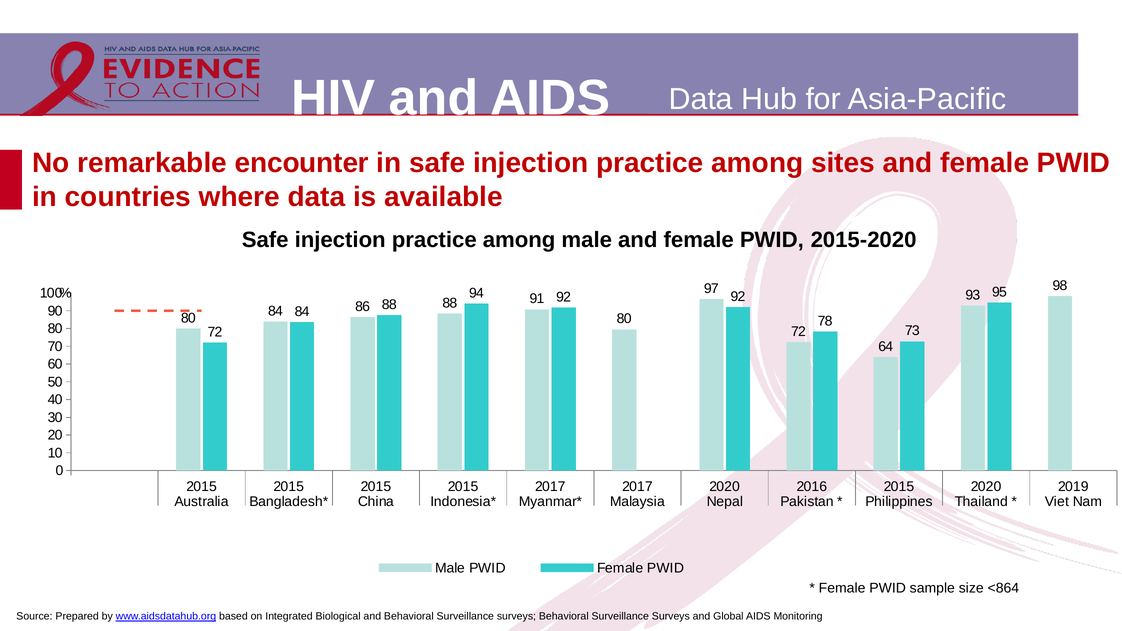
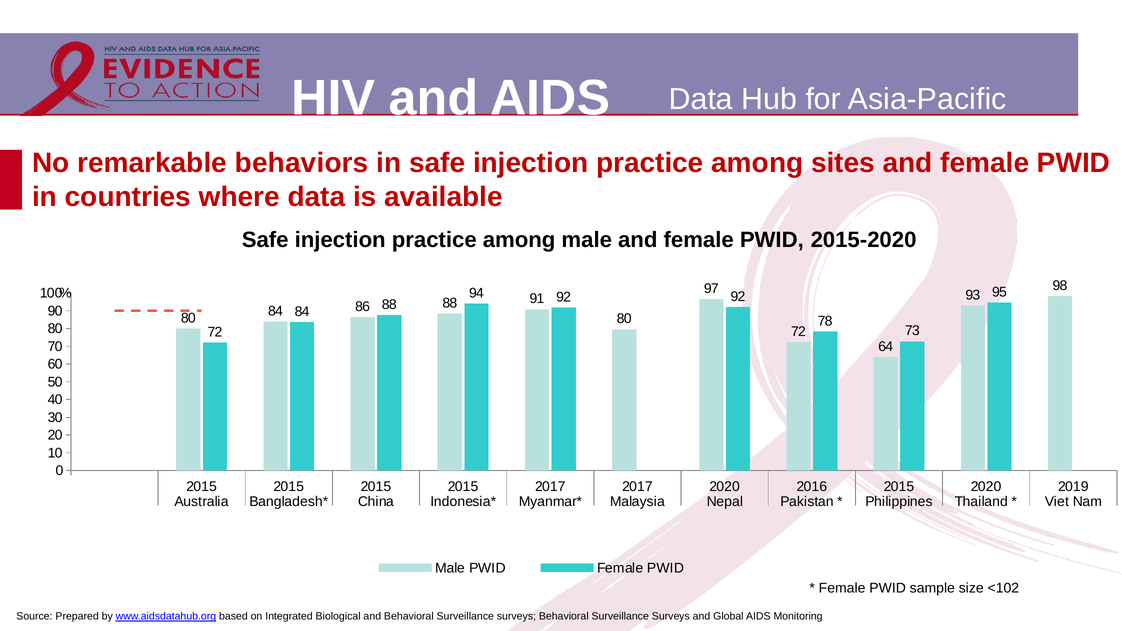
encounter: encounter -> behaviors
<864: <864 -> <102
